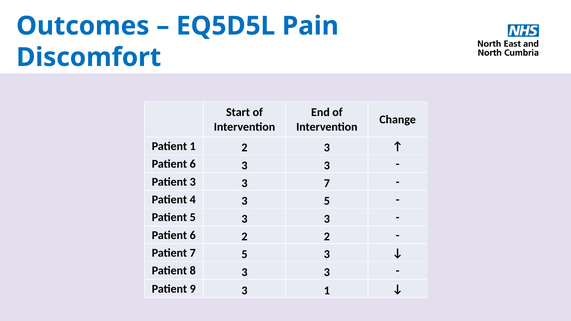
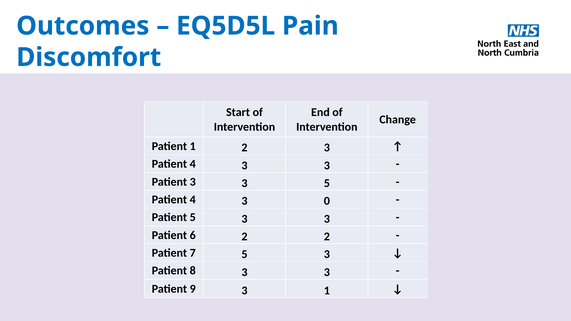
6 at (193, 164): 6 -> 4
3 7: 7 -> 5
3 5: 5 -> 0
